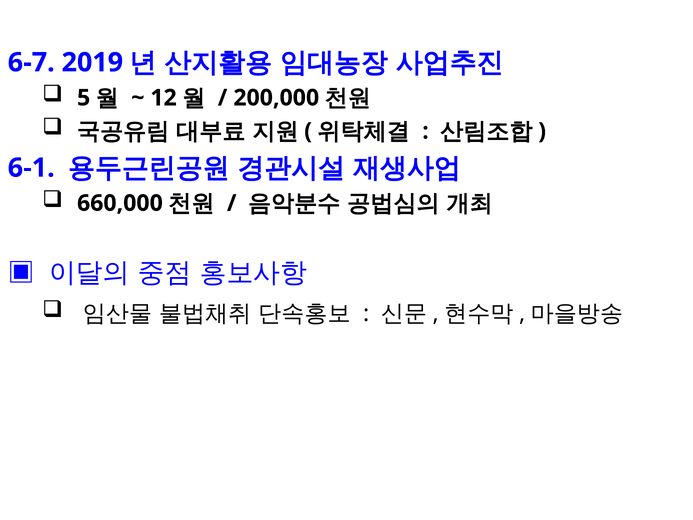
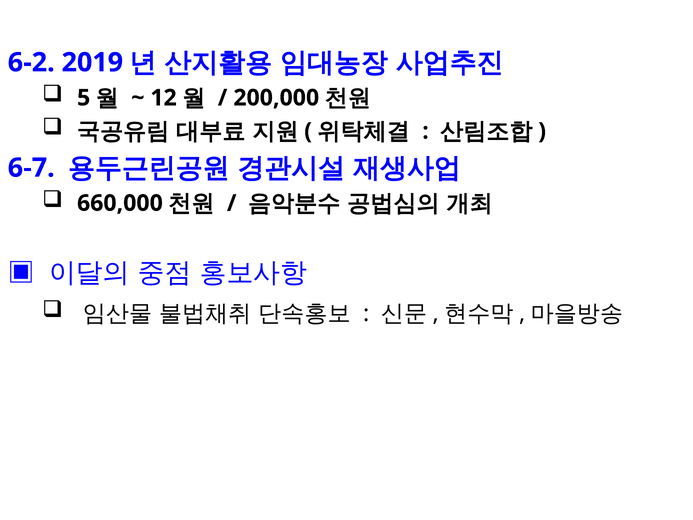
6-7: 6-7 -> 6-2
6-1: 6-1 -> 6-7
